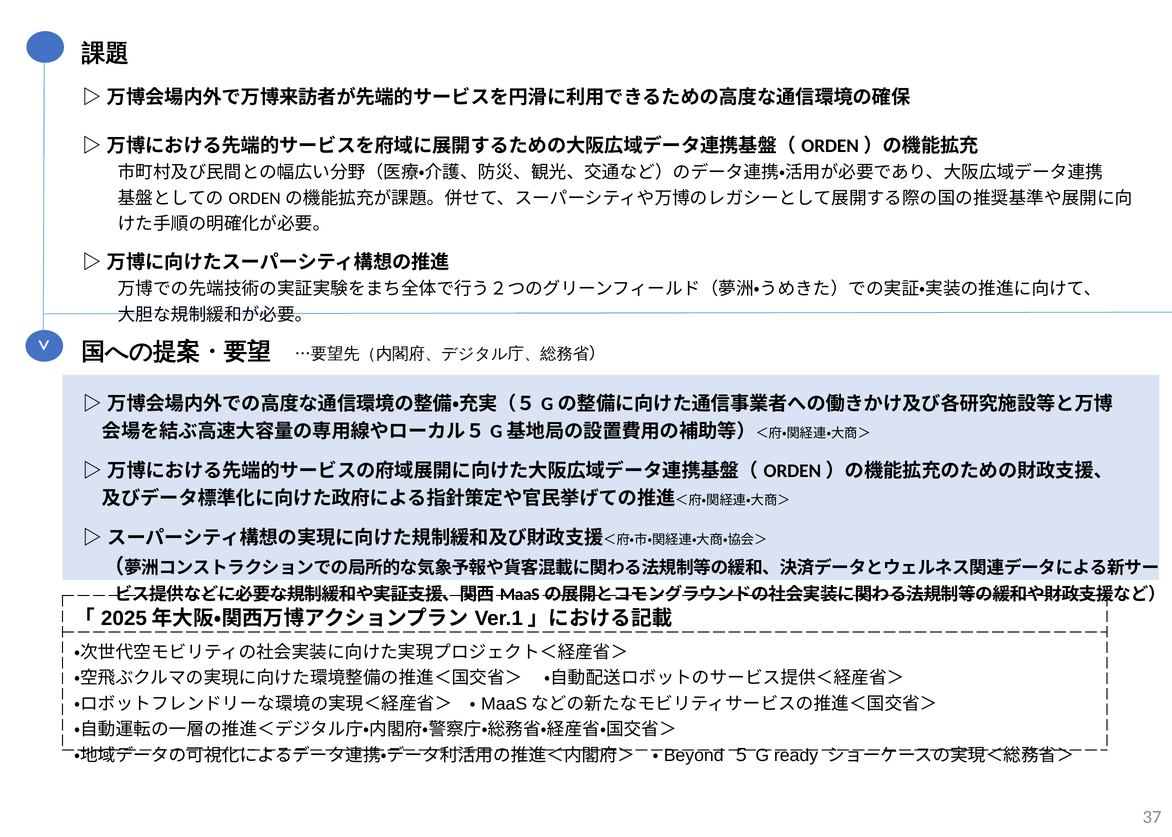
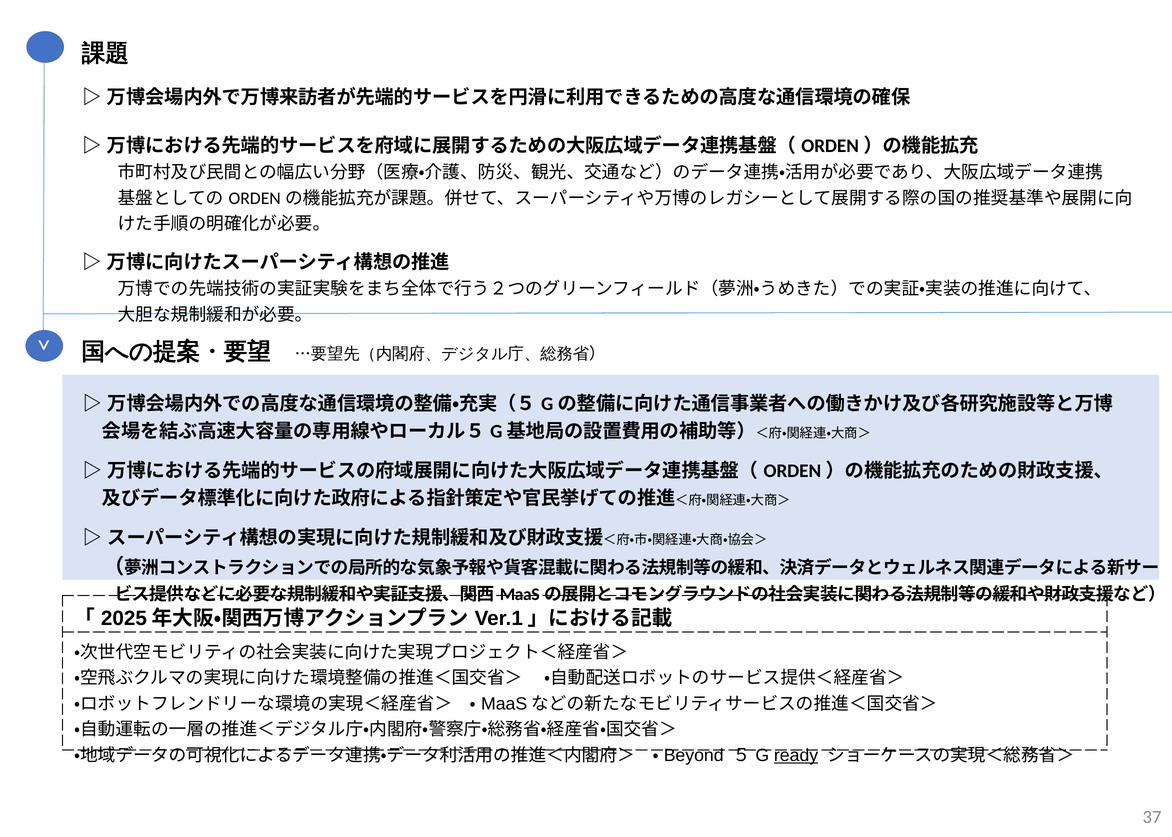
ready underline: none -> present
